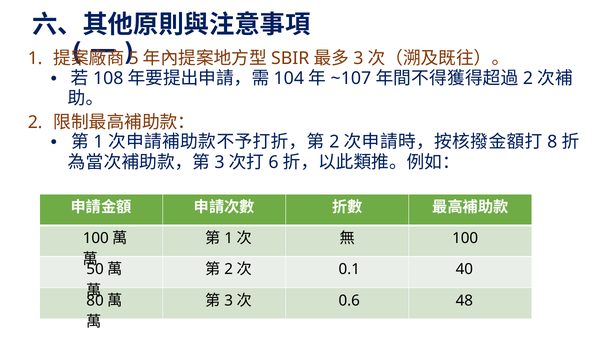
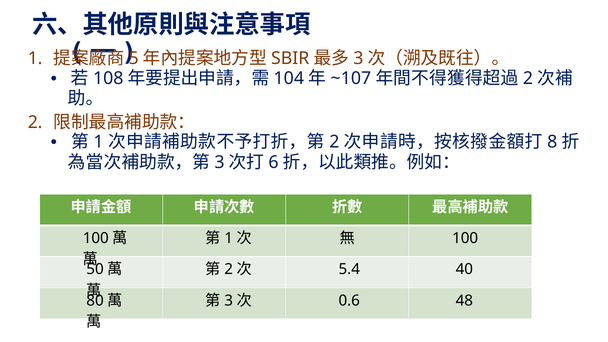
0.1: 0.1 -> 5.4
